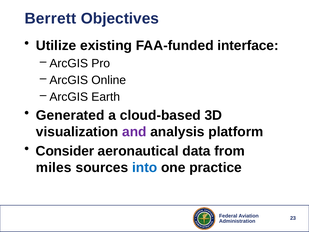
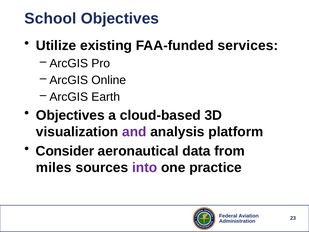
Berrett: Berrett -> School
interface: interface -> services
Generated at (70, 115): Generated -> Objectives
into colour: blue -> purple
